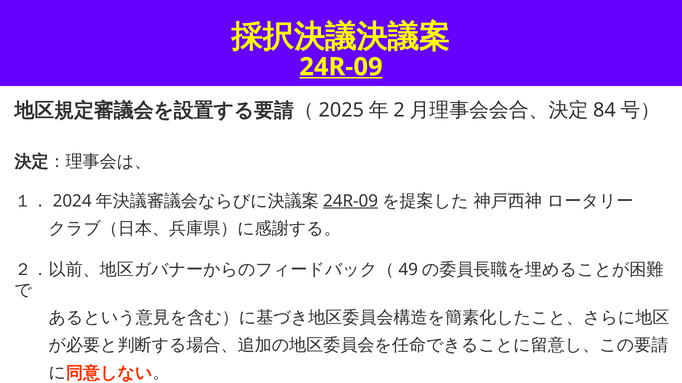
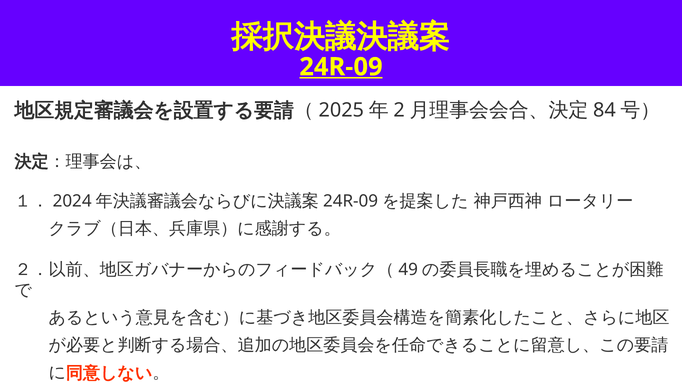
24R-09 at (351, 201) underline: present -> none
